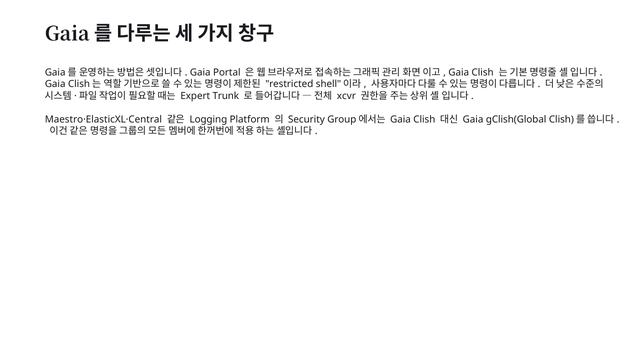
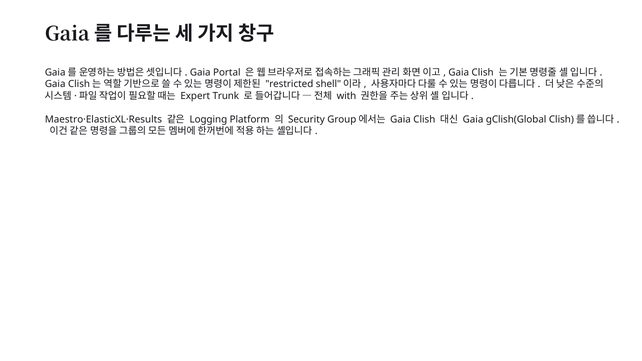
xcvr: xcvr -> with
Maestro·ElasticXL·Central: Maestro·ElasticXL·Central -> Maestro·ElasticXL·Results
